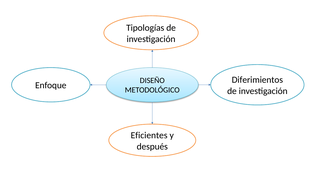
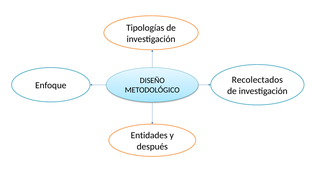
Diferimientos: Diferimientos -> Recolectados
Eficientes: Eficientes -> Entidades
